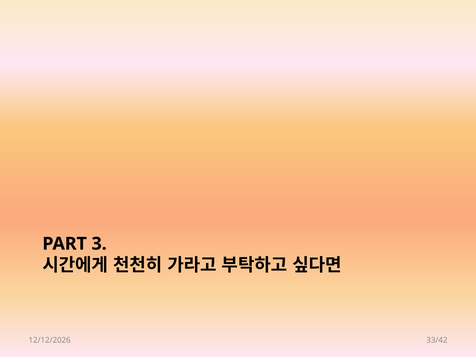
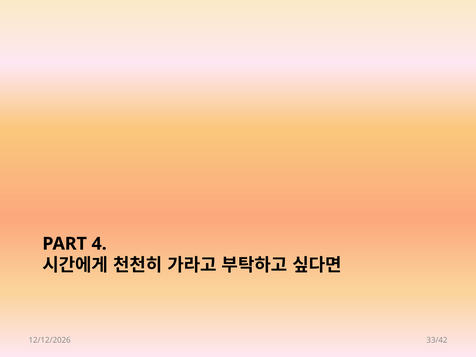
3: 3 -> 4
